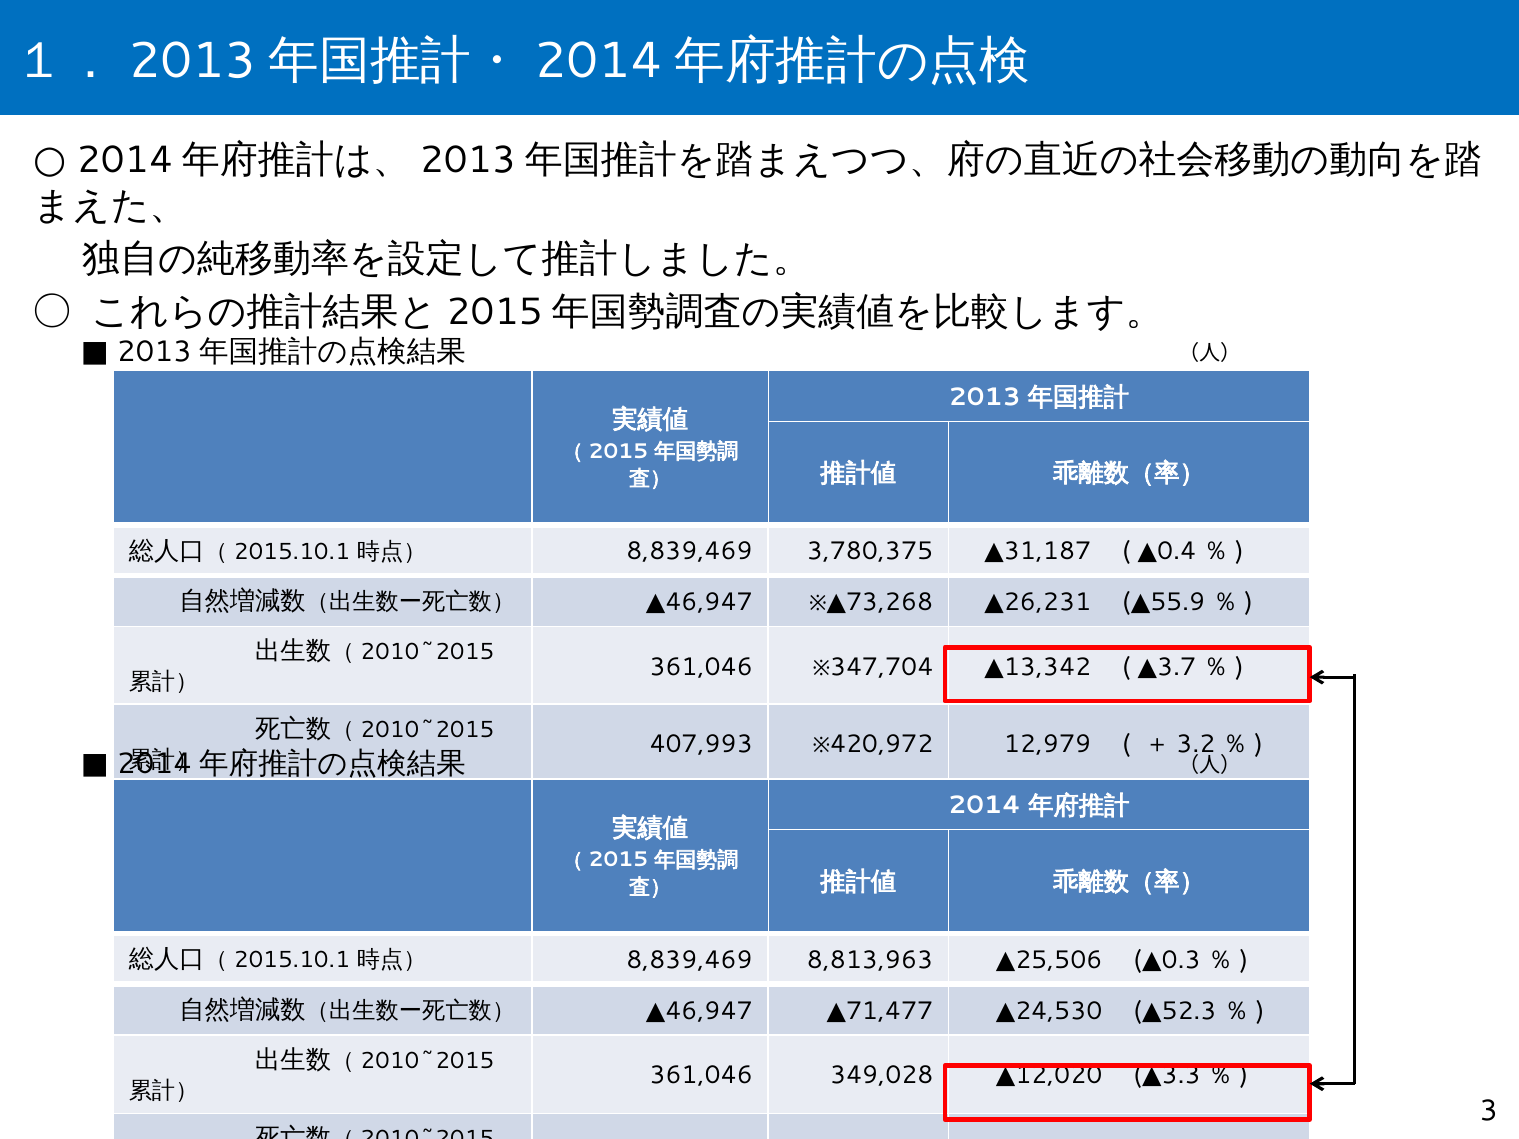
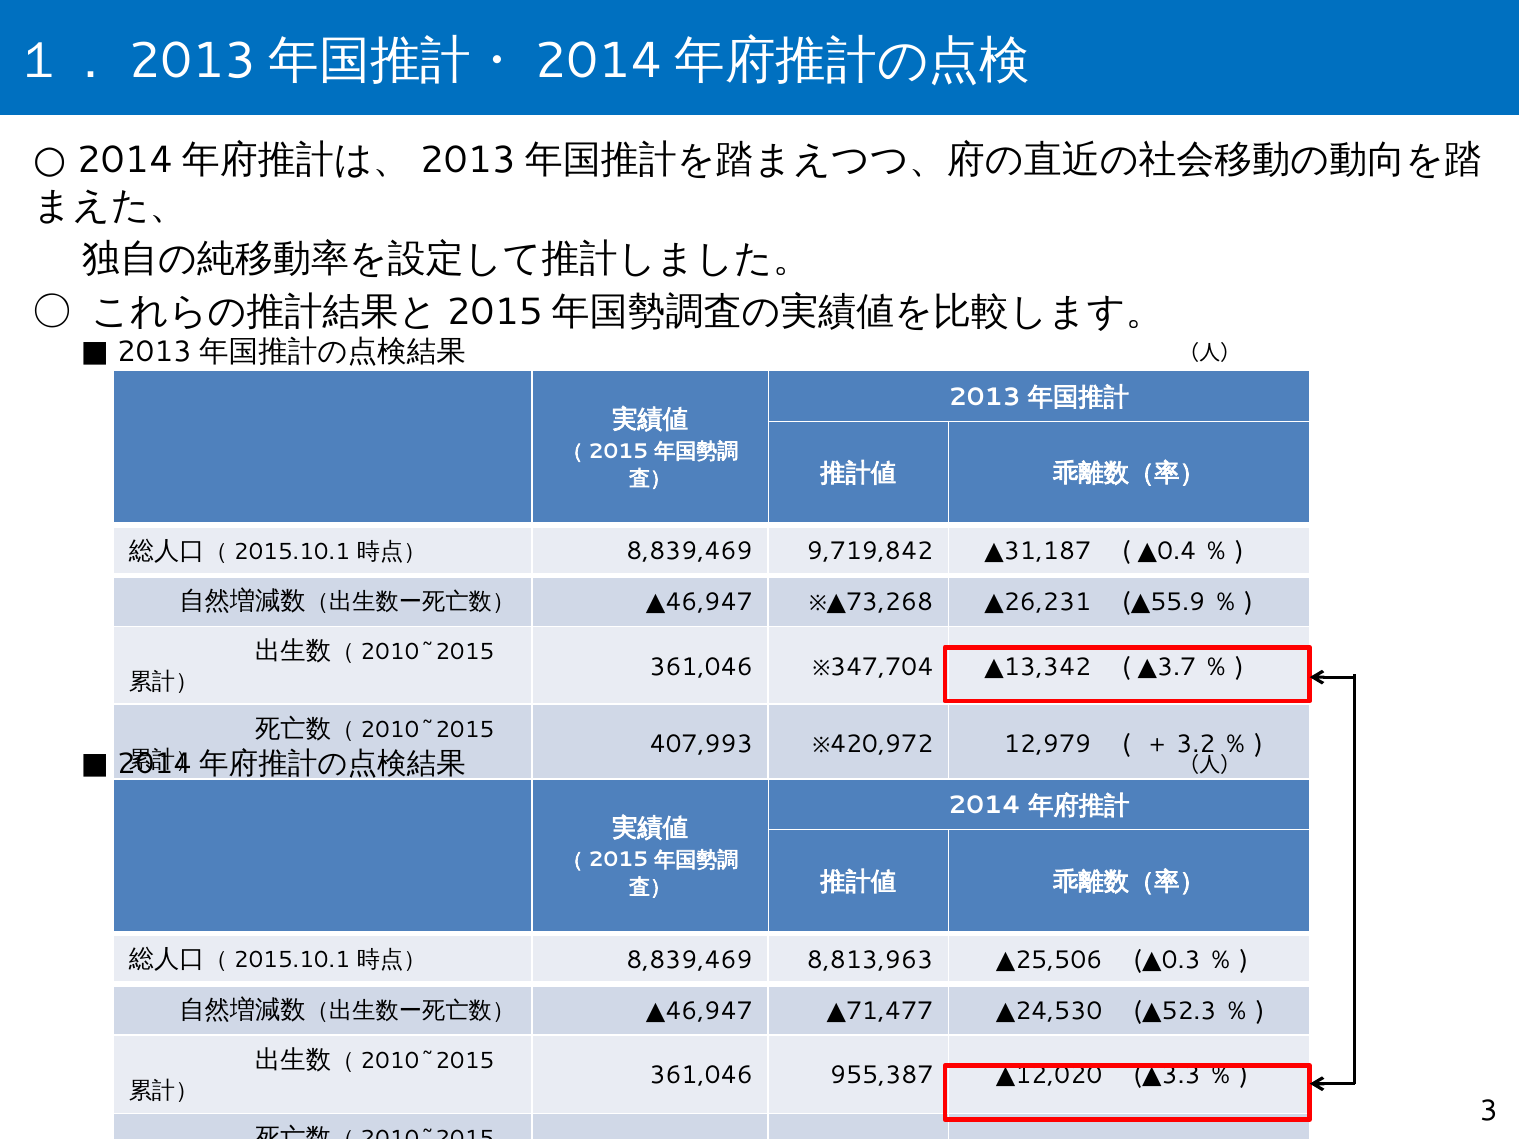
3,780,375: 3,780,375 -> 9,719,842
349,028: 349,028 -> 955,387
